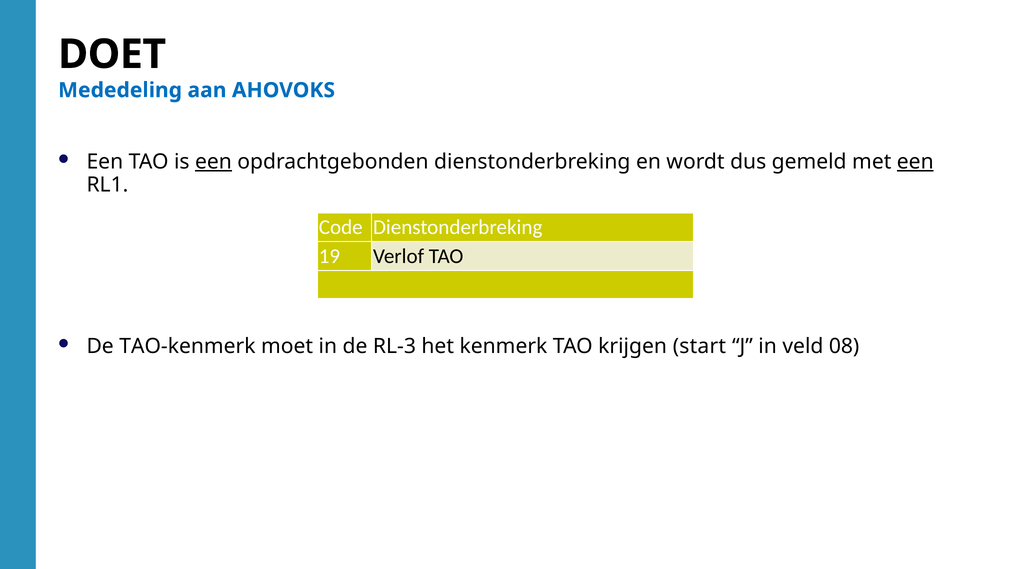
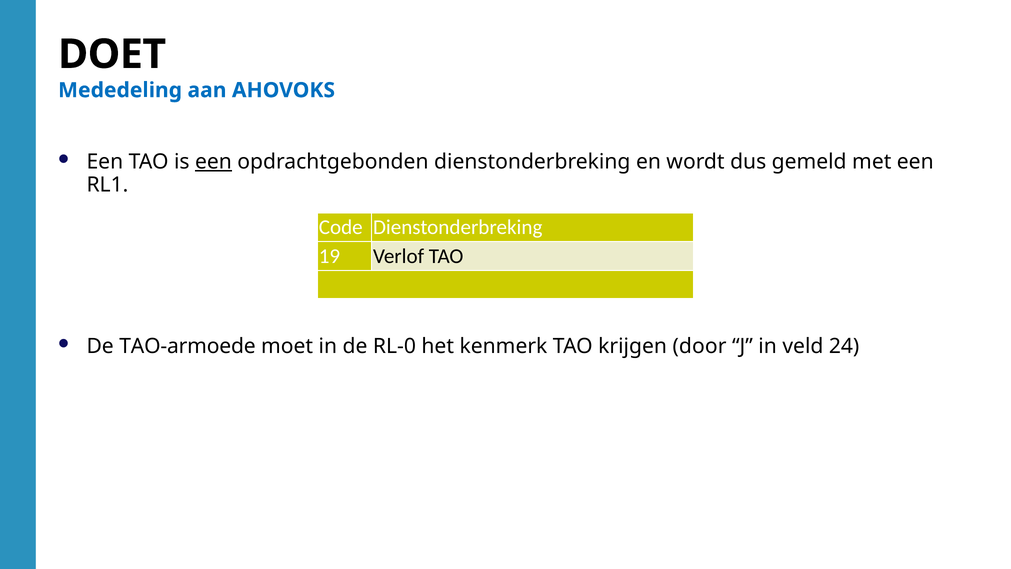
een at (915, 162) underline: present -> none
TAO-kenmerk: TAO-kenmerk -> TAO-armoede
RL-3: RL-3 -> RL-0
start: start -> door
08: 08 -> 24
